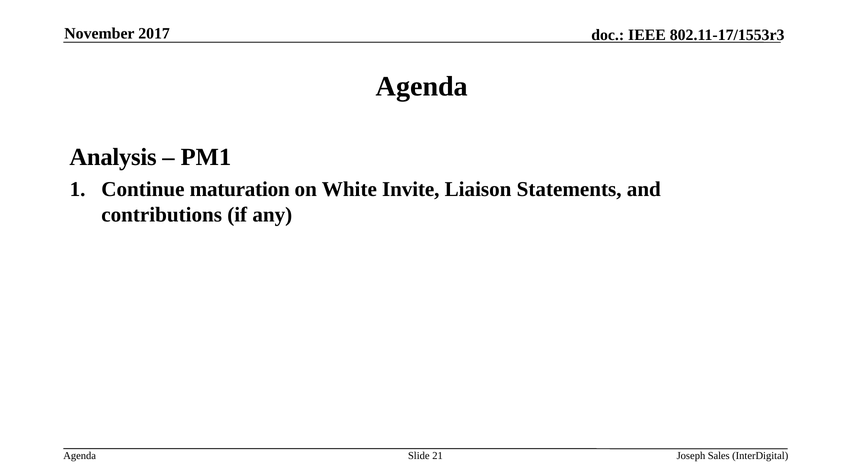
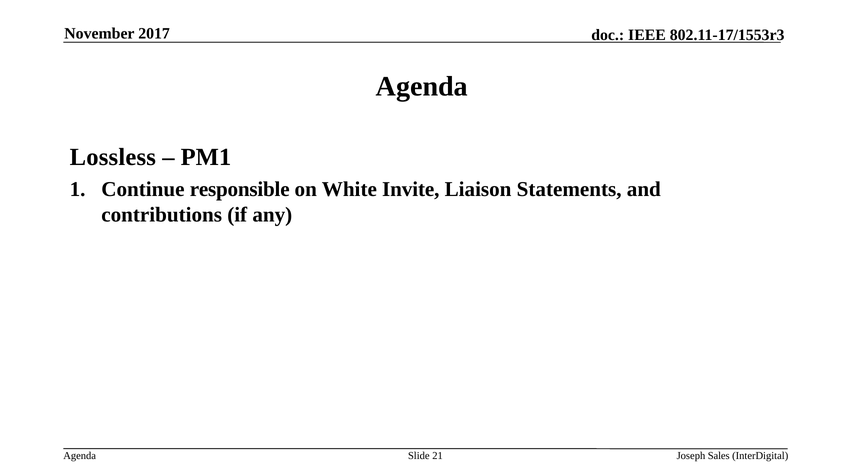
Analysis: Analysis -> Lossless
maturation: maturation -> responsible
